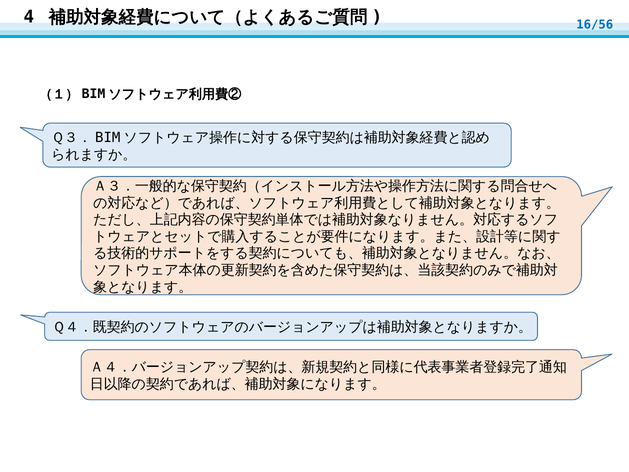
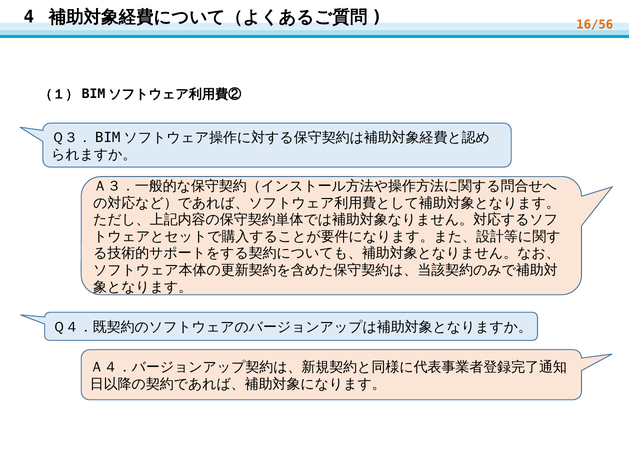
16/56 colour: blue -> orange
